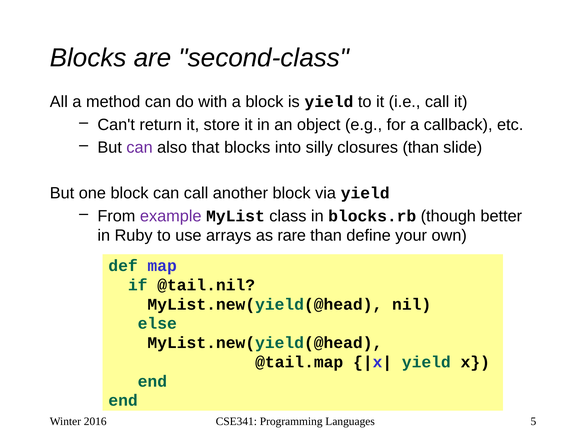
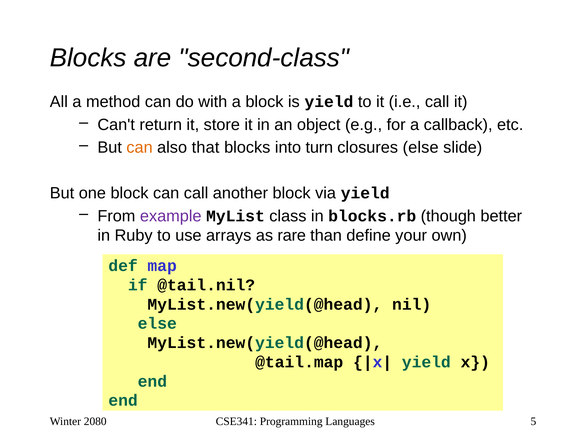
can at (140, 147) colour: purple -> orange
silly: silly -> turn
closures than: than -> else
2016: 2016 -> 2080
